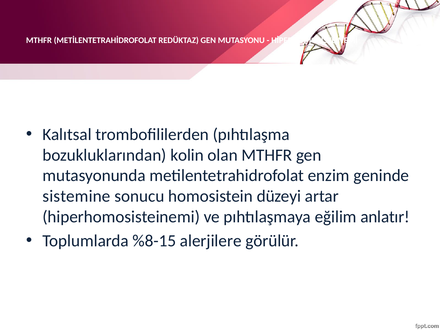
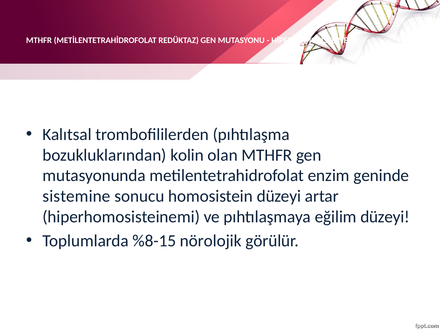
eğilim anlatır: anlatır -> düzeyi
alerjilere: alerjilere -> nörolojik
